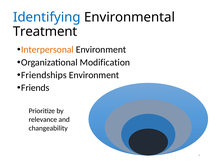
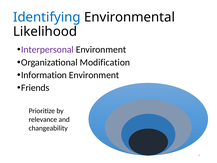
Treatment: Treatment -> Likelihood
Interpersonal colour: orange -> purple
Friendships: Friendships -> Information
